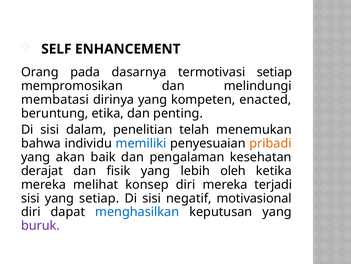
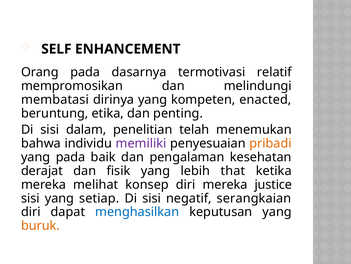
termotivasi setiap: setiap -> relatif
memiliki colour: blue -> purple
yang akan: akan -> pada
oleh: oleh -> that
terjadi: terjadi -> justice
motivasional: motivasional -> serangkaian
buruk colour: purple -> orange
